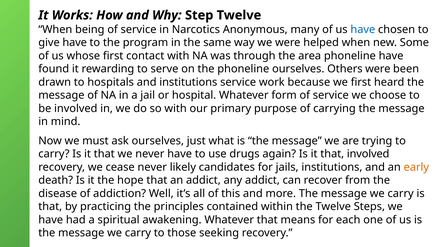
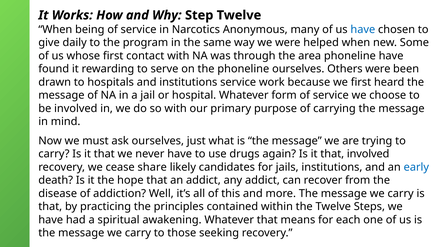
give have: have -> daily
cease never: never -> share
early colour: orange -> blue
